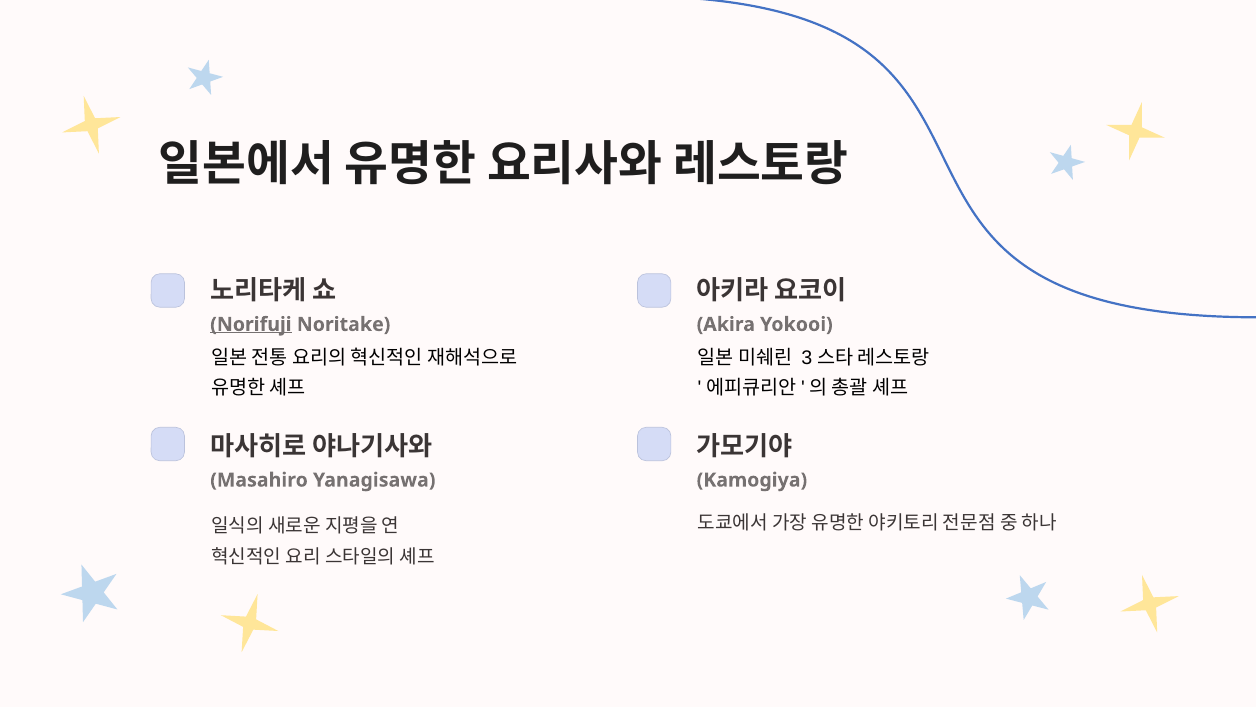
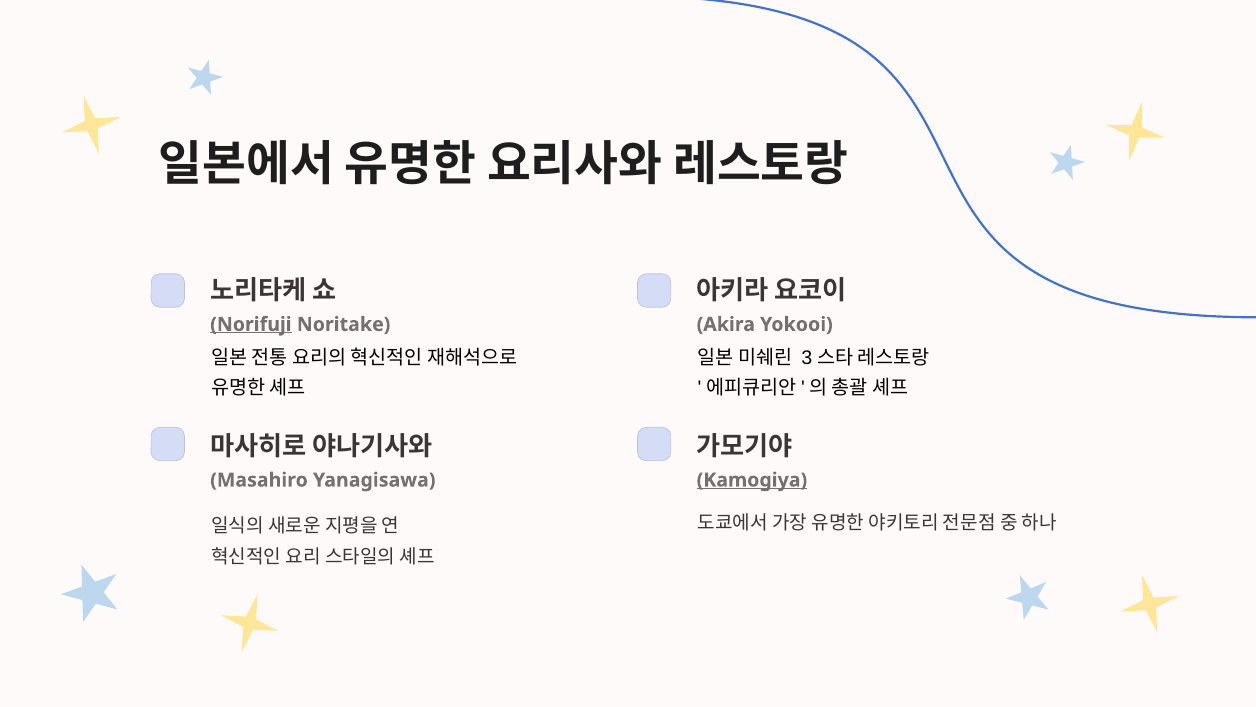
Kamogiya underline: none -> present
